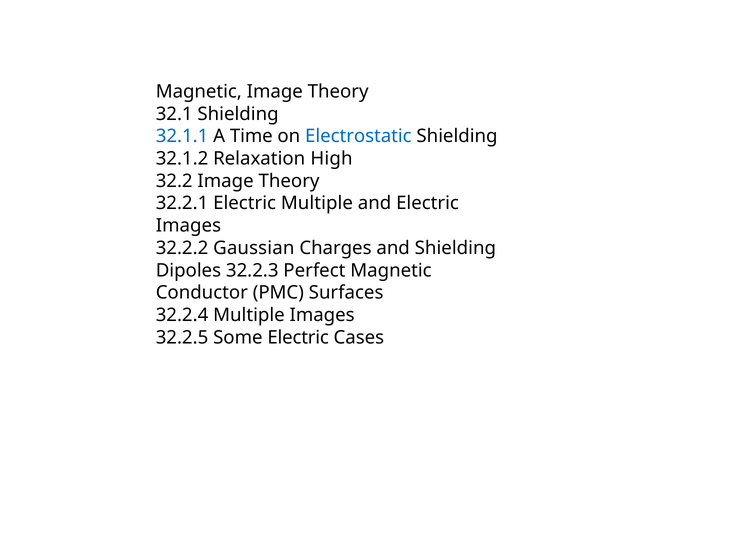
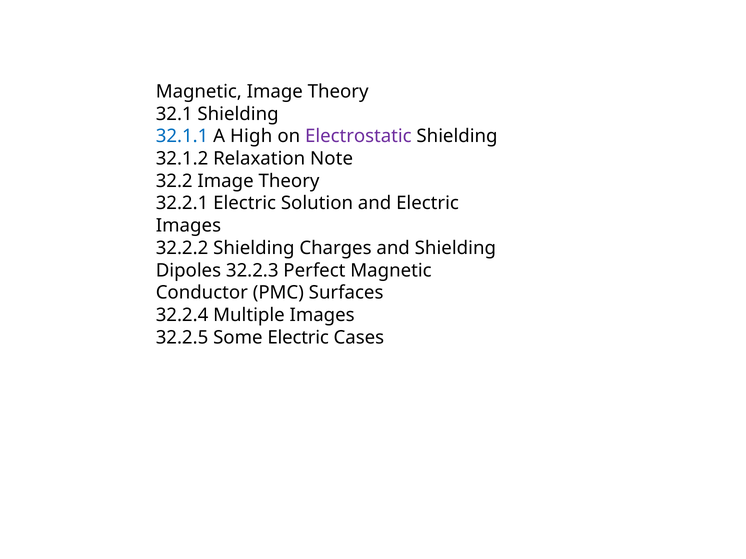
Time: Time -> High
Electrostatic colour: blue -> purple
High: High -> Note
Electric Multiple: Multiple -> Solution
32.2.2 Gaussian: Gaussian -> Shielding
